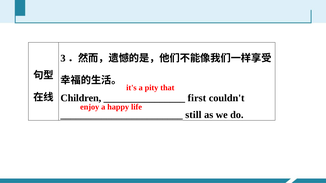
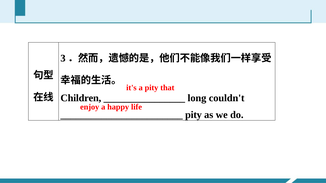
first: first -> long
still at (193, 115): still -> pity
